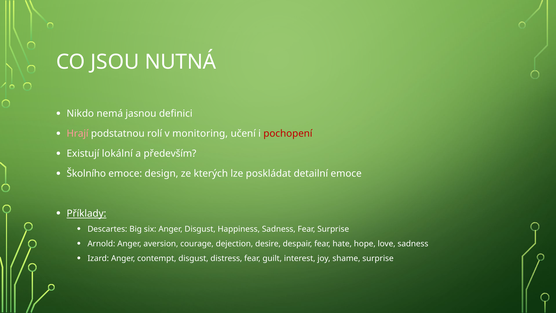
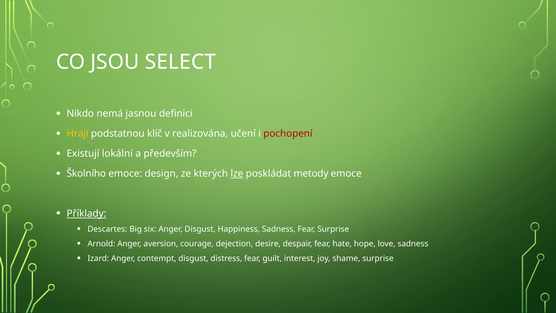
NUTNÁ: NUTNÁ -> SELECT
Hrají colour: pink -> yellow
rolí: rolí -> klíč
monitoring: monitoring -> realizována
lze underline: none -> present
detailní: detailní -> metody
